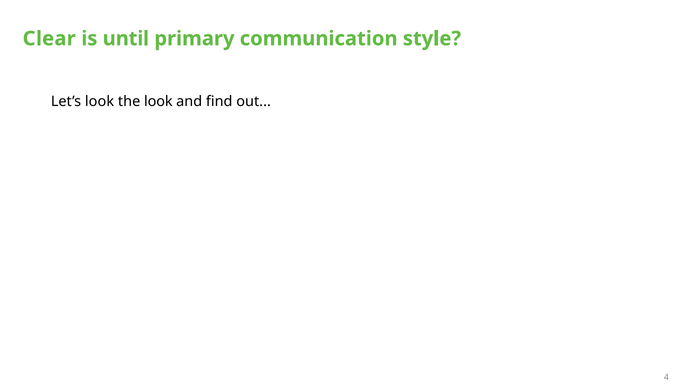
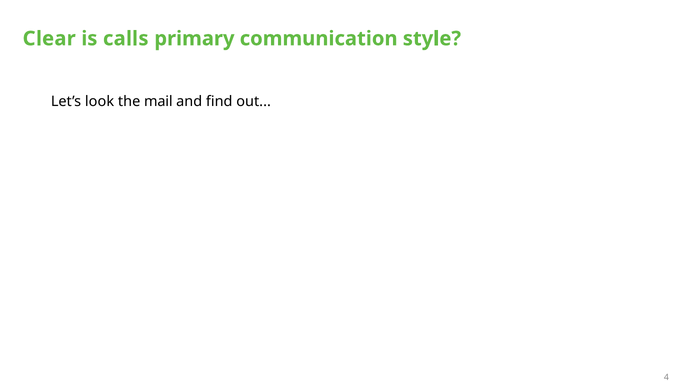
until: until -> calls
the look: look -> mail
